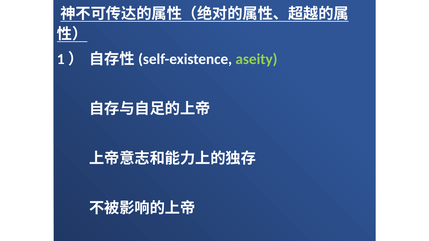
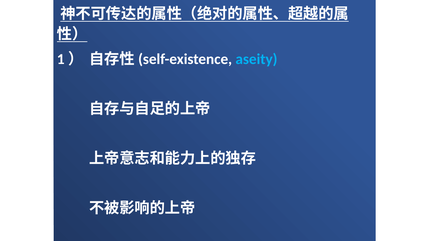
aseity colour: light green -> light blue
